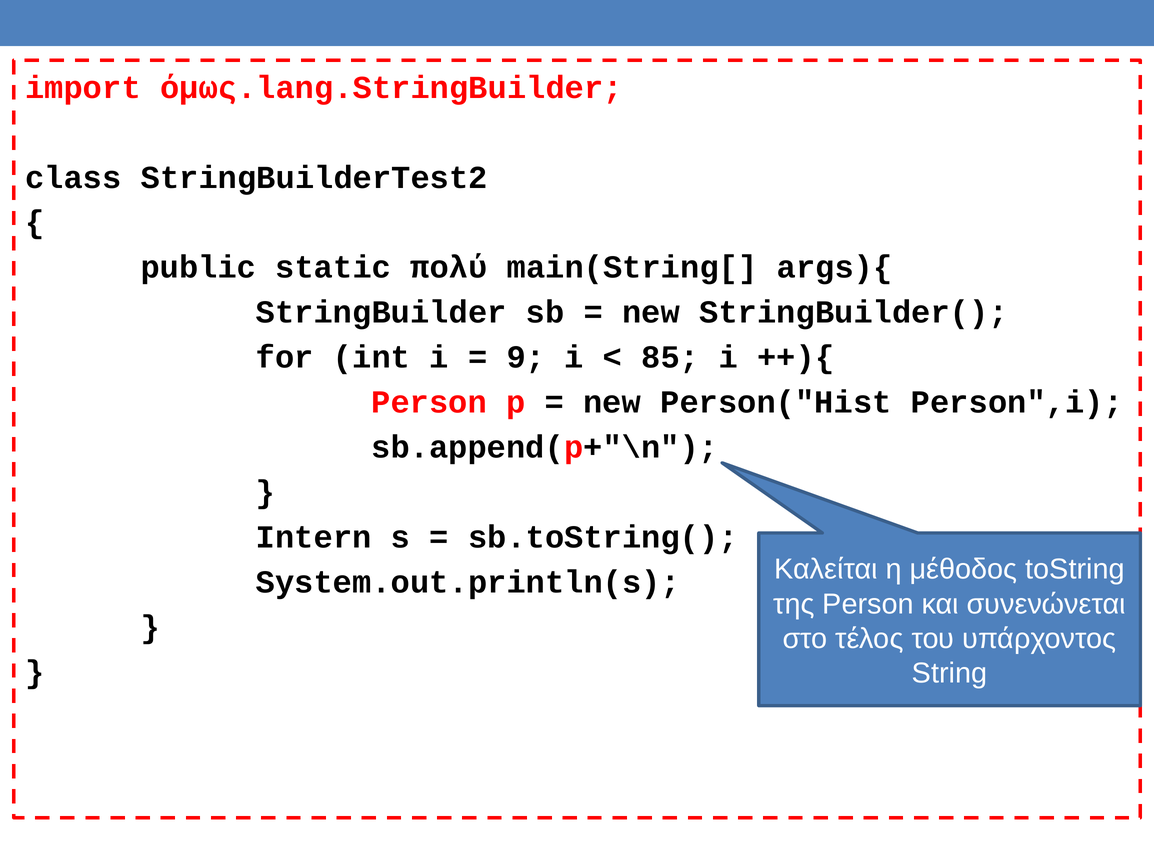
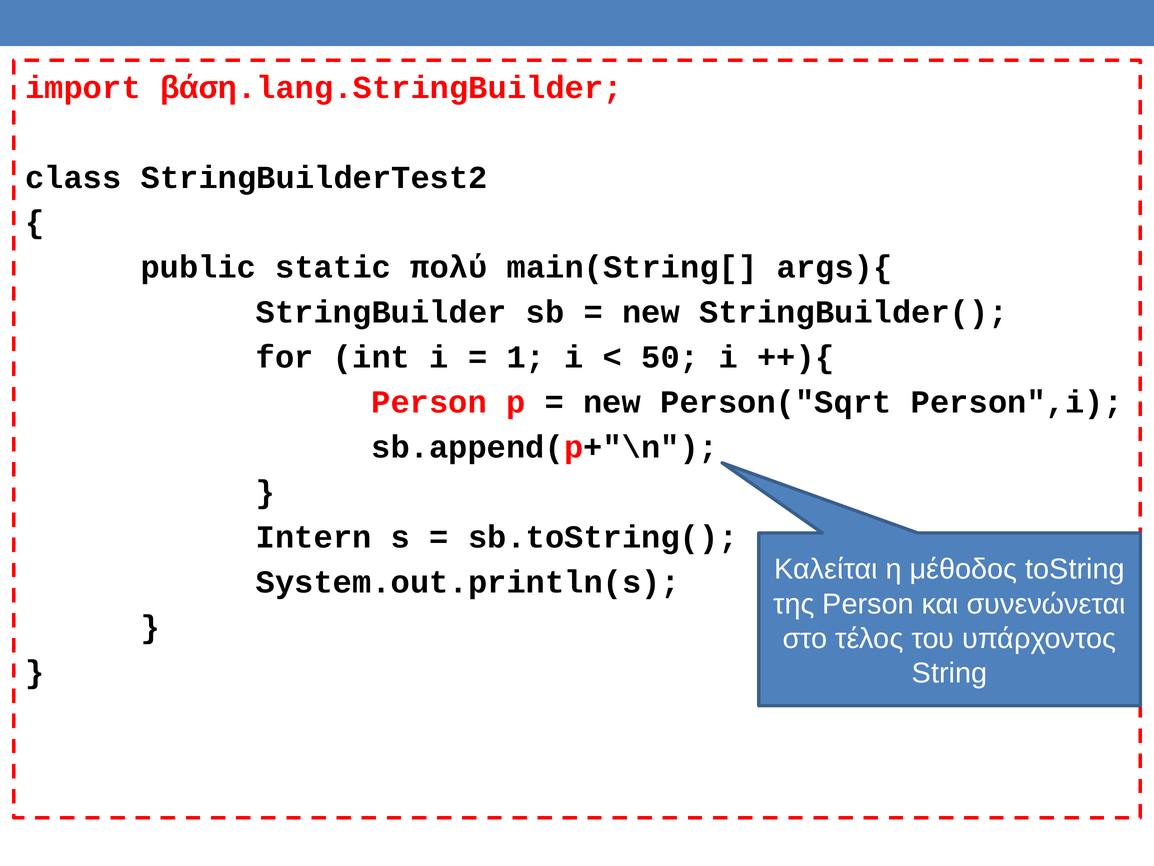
όμως.lang.StringBuilder: όμως.lang.StringBuilder -> βάση.lang.StringBuilder
9: 9 -> 1
85: 85 -> 50
Person("Hist: Person("Hist -> Person("Sqrt
